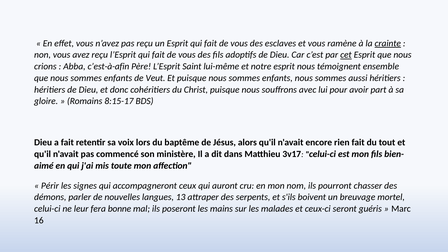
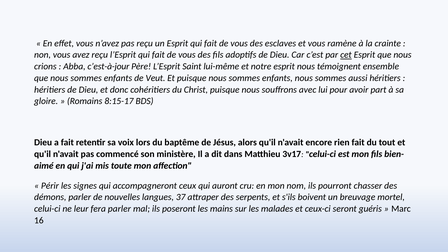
crainte underline: present -> none
c’est-à-afin: c’est-à-afin -> c’est-à-jour
13: 13 -> 37
fera bonne: bonne -> parler
